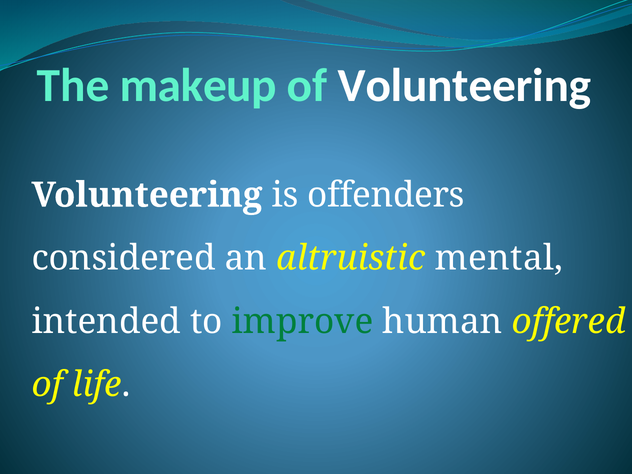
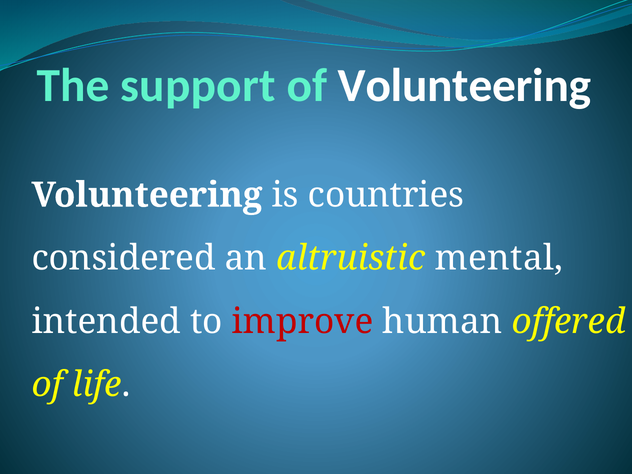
makeup: makeup -> support
offenders: offenders -> countries
improve colour: green -> red
